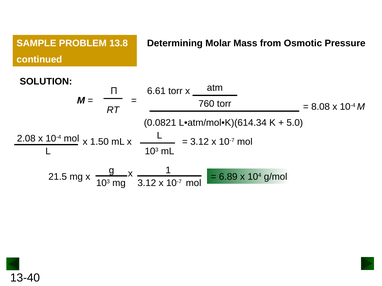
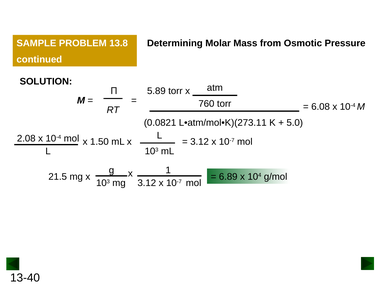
6.61: 6.61 -> 5.89
8.08: 8.08 -> 6.08
L•atm/mol•K)(614.34: L•atm/mol•K)(614.34 -> L•atm/mol•K)(273.11
